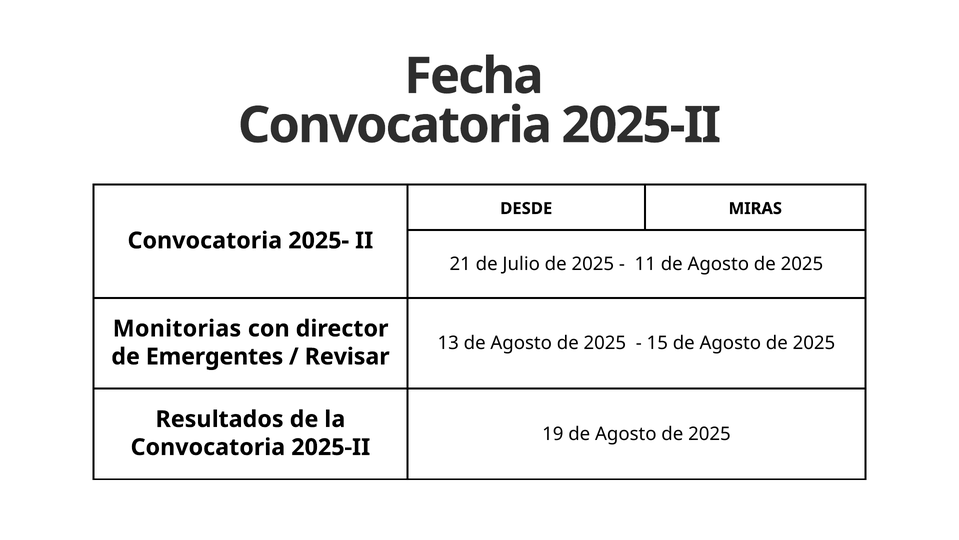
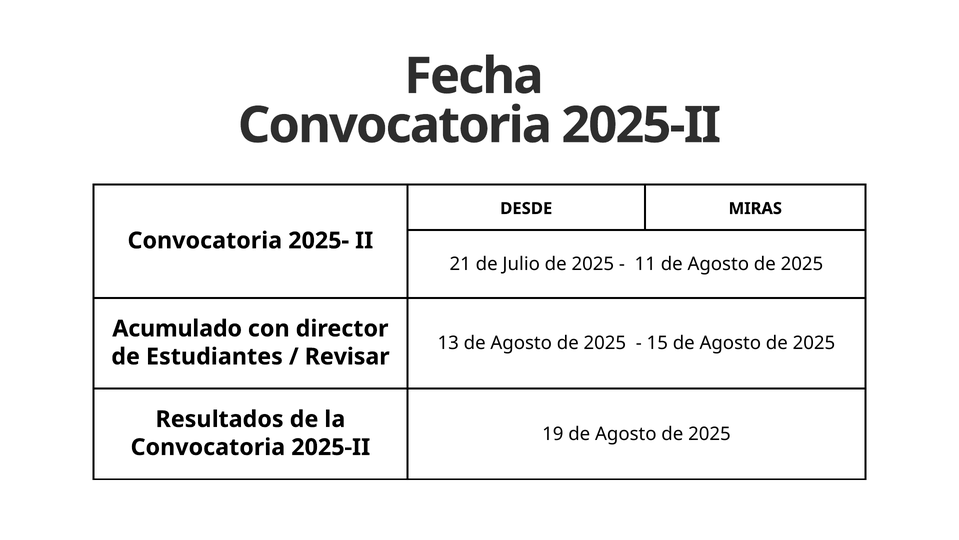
Monitorias: Monitorias -> Acumulado
Emergentes: Emergentes -> Estudiantes
